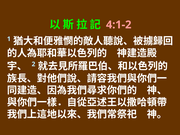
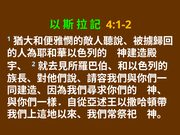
4:1-2 colour: pink -> yellow
